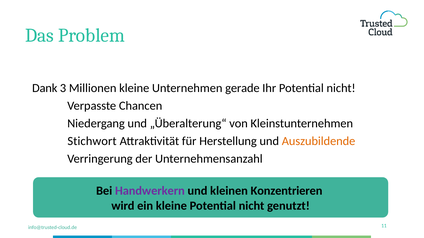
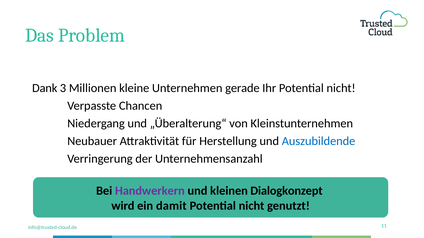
Stichwort: Stichwort -> Neubauer
Auszubildende colour: orange -> blue
Konzentrieren: Konzentrieren -> Dialogkonzept
ein kleine: kleine -> damit
